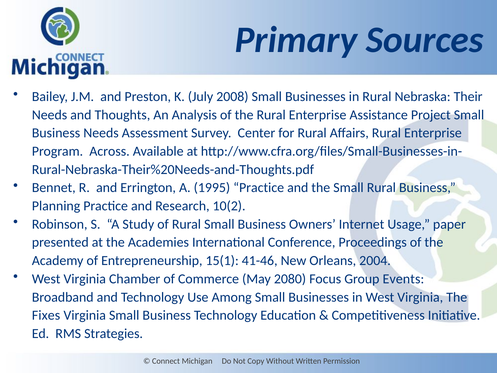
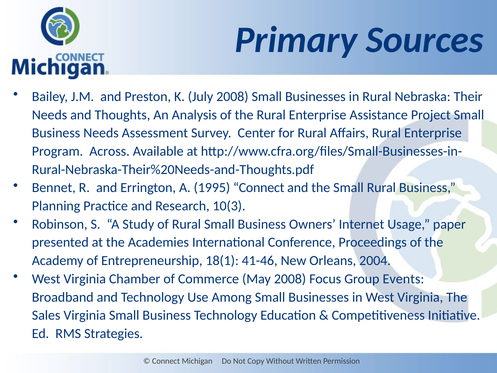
1995 Practice: Practice -> Connect
10(2: 10(2 -> 10(3
15(1: 15(1 -> 18(1
May 2080: 2080 -> 2008
Fixes: Fixes -> Sales
